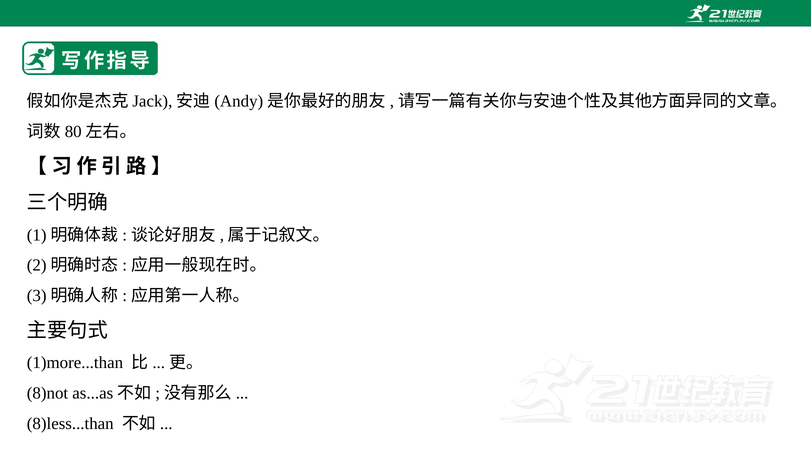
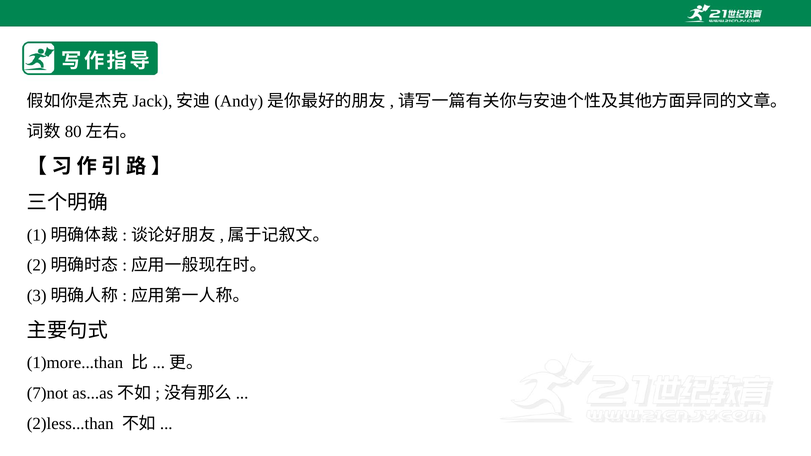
8)not: 8)not -> 7)not
8)less...than: 8)less...than -> 2)less...than
